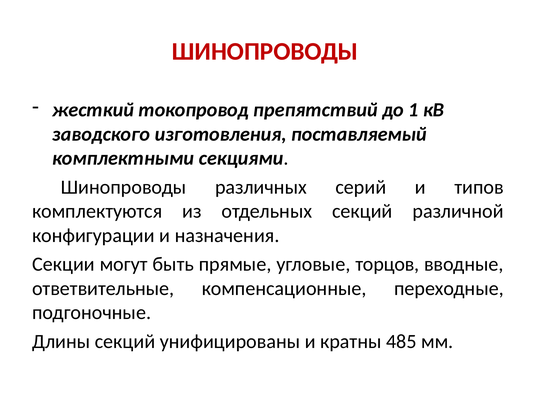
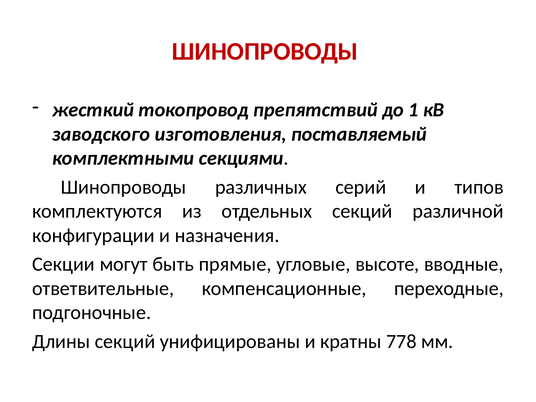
торцов: торцов -> высоте
485: 485 -> 778
